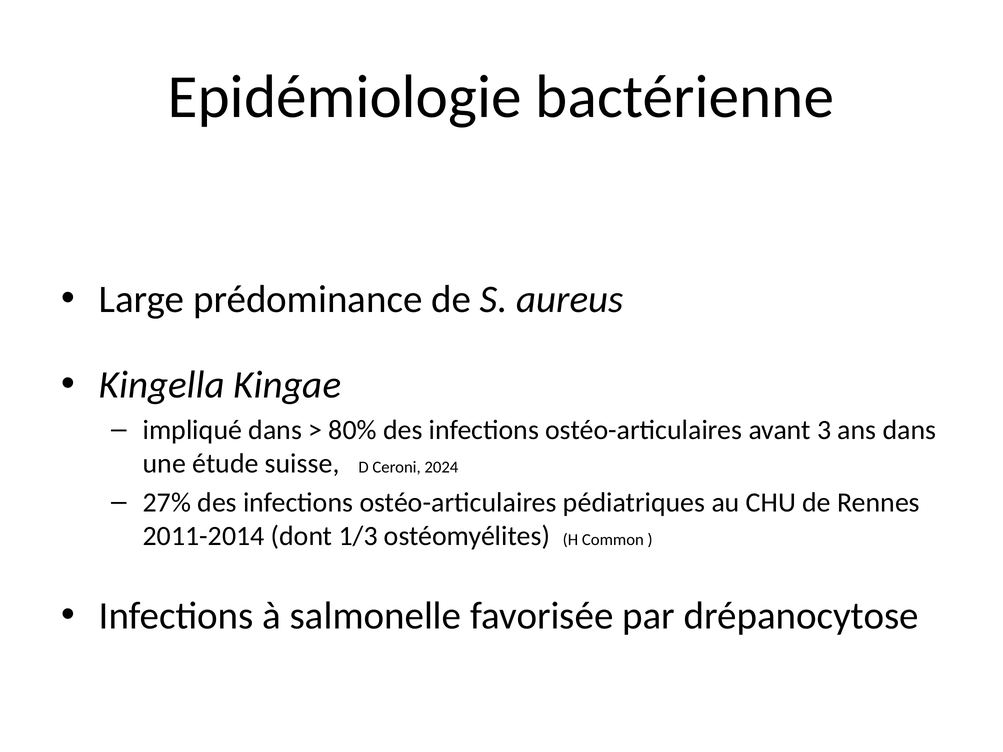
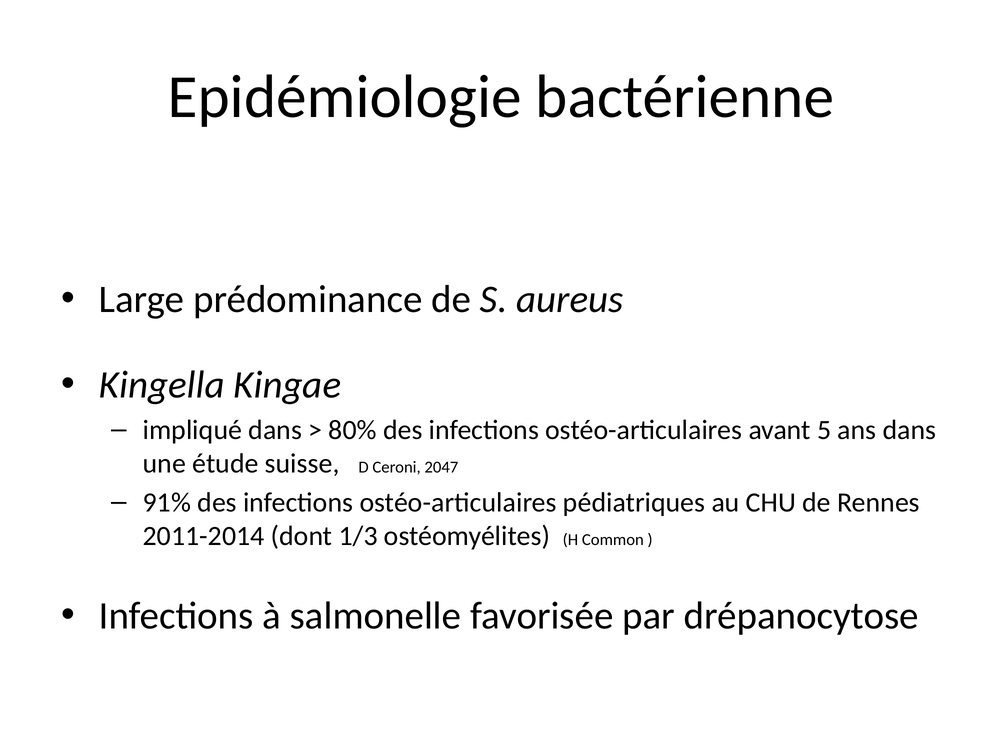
3: 3 -> 5
2024: 2024 -> 2047
27%: 27% -> 91%
